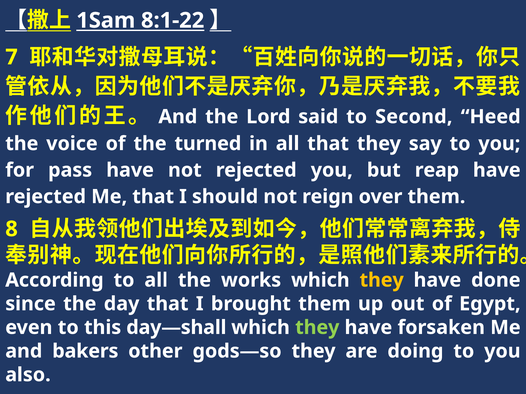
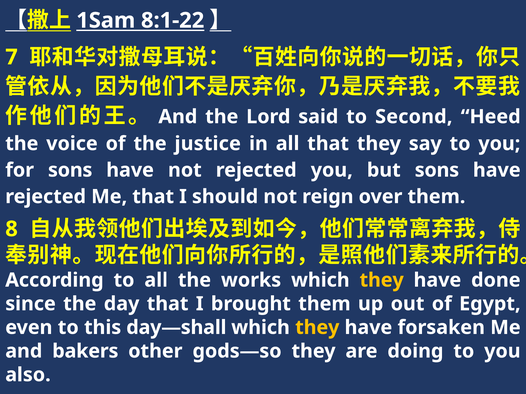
turned: turned -> justice
for pass: pass -> sons
but reap: reap -> sons
they at (317, 328) colour: light green -> yellow
